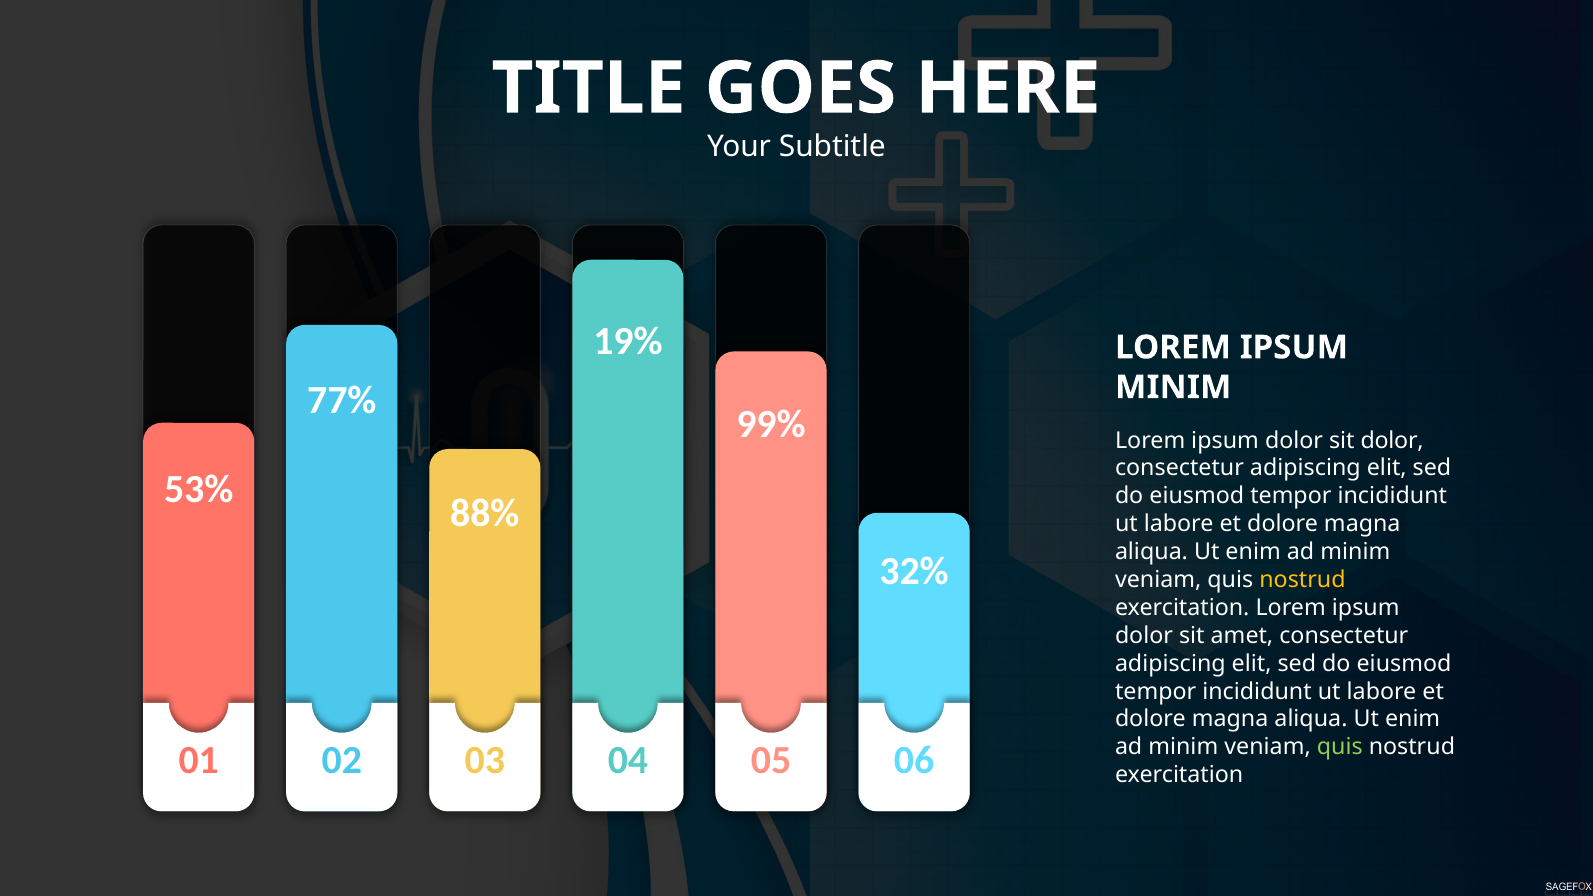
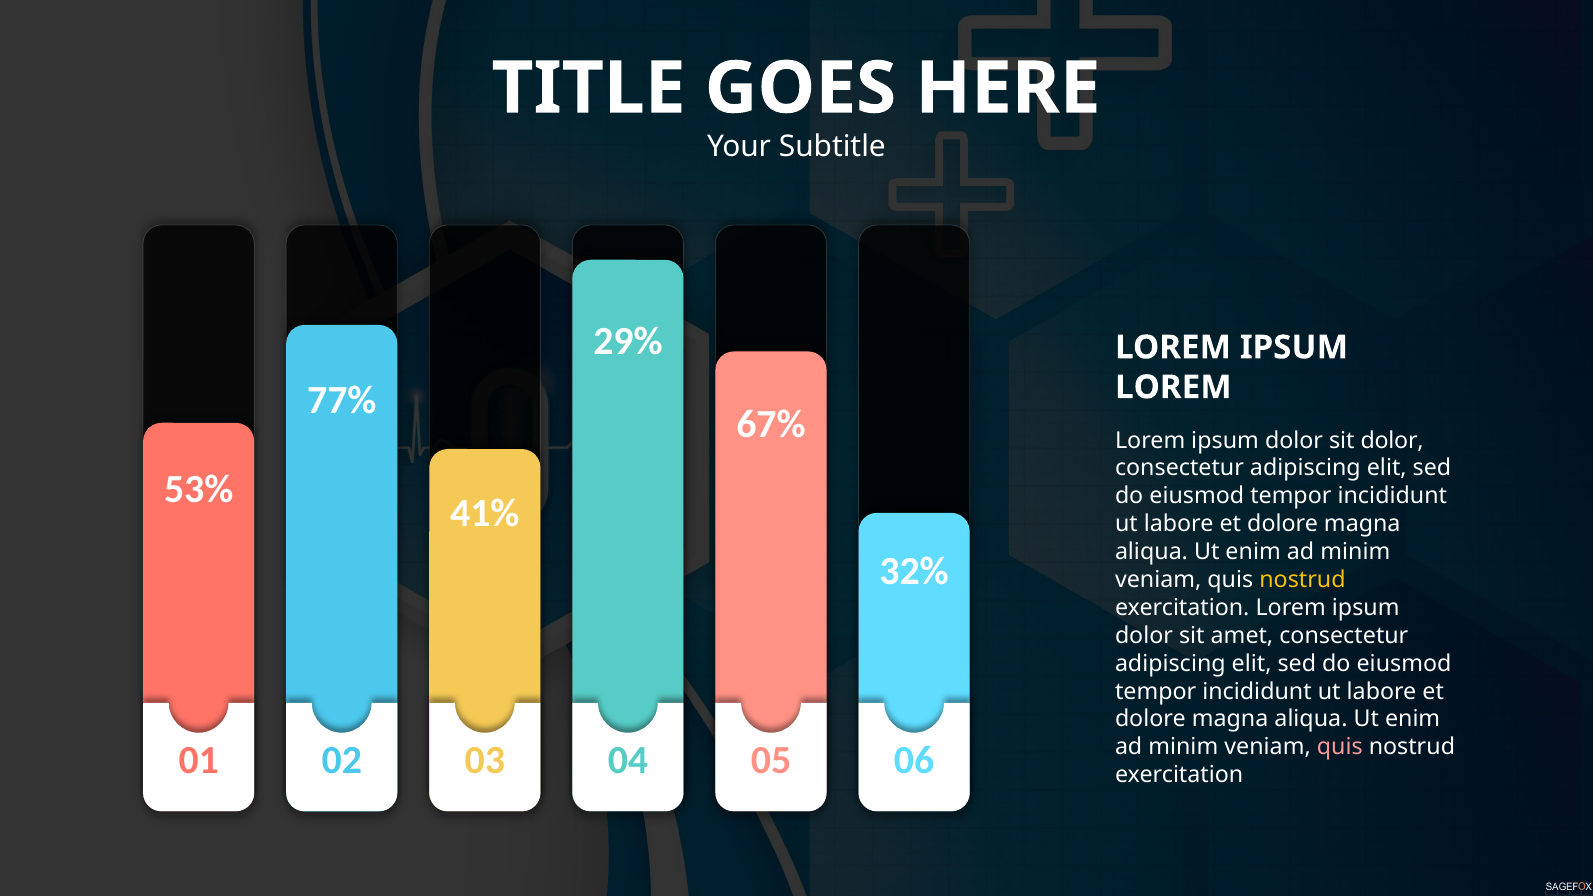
19%: 19% -> 29%
MINIM at (1173, 387): MINIM -> LOREM
99%: 99% -> 67%
88%: 88% -> 41%
quis at (1340, 747) colour: light green -> pink
